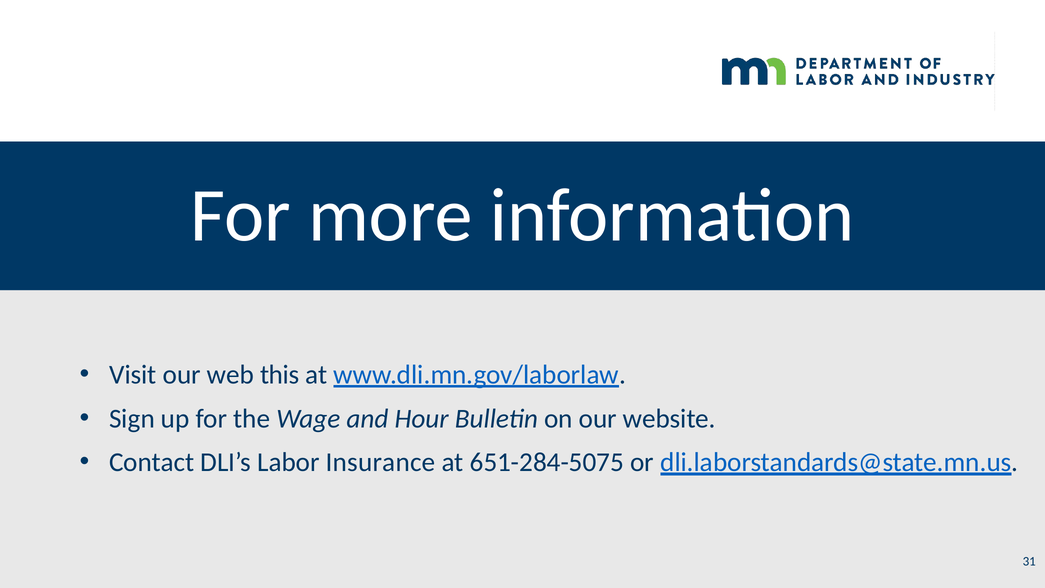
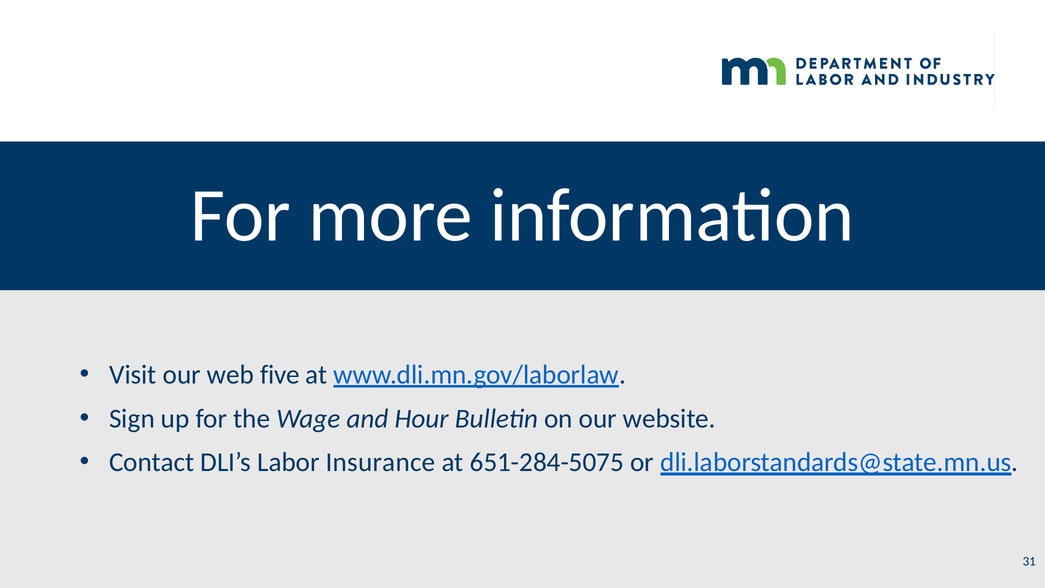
this: this -> five
